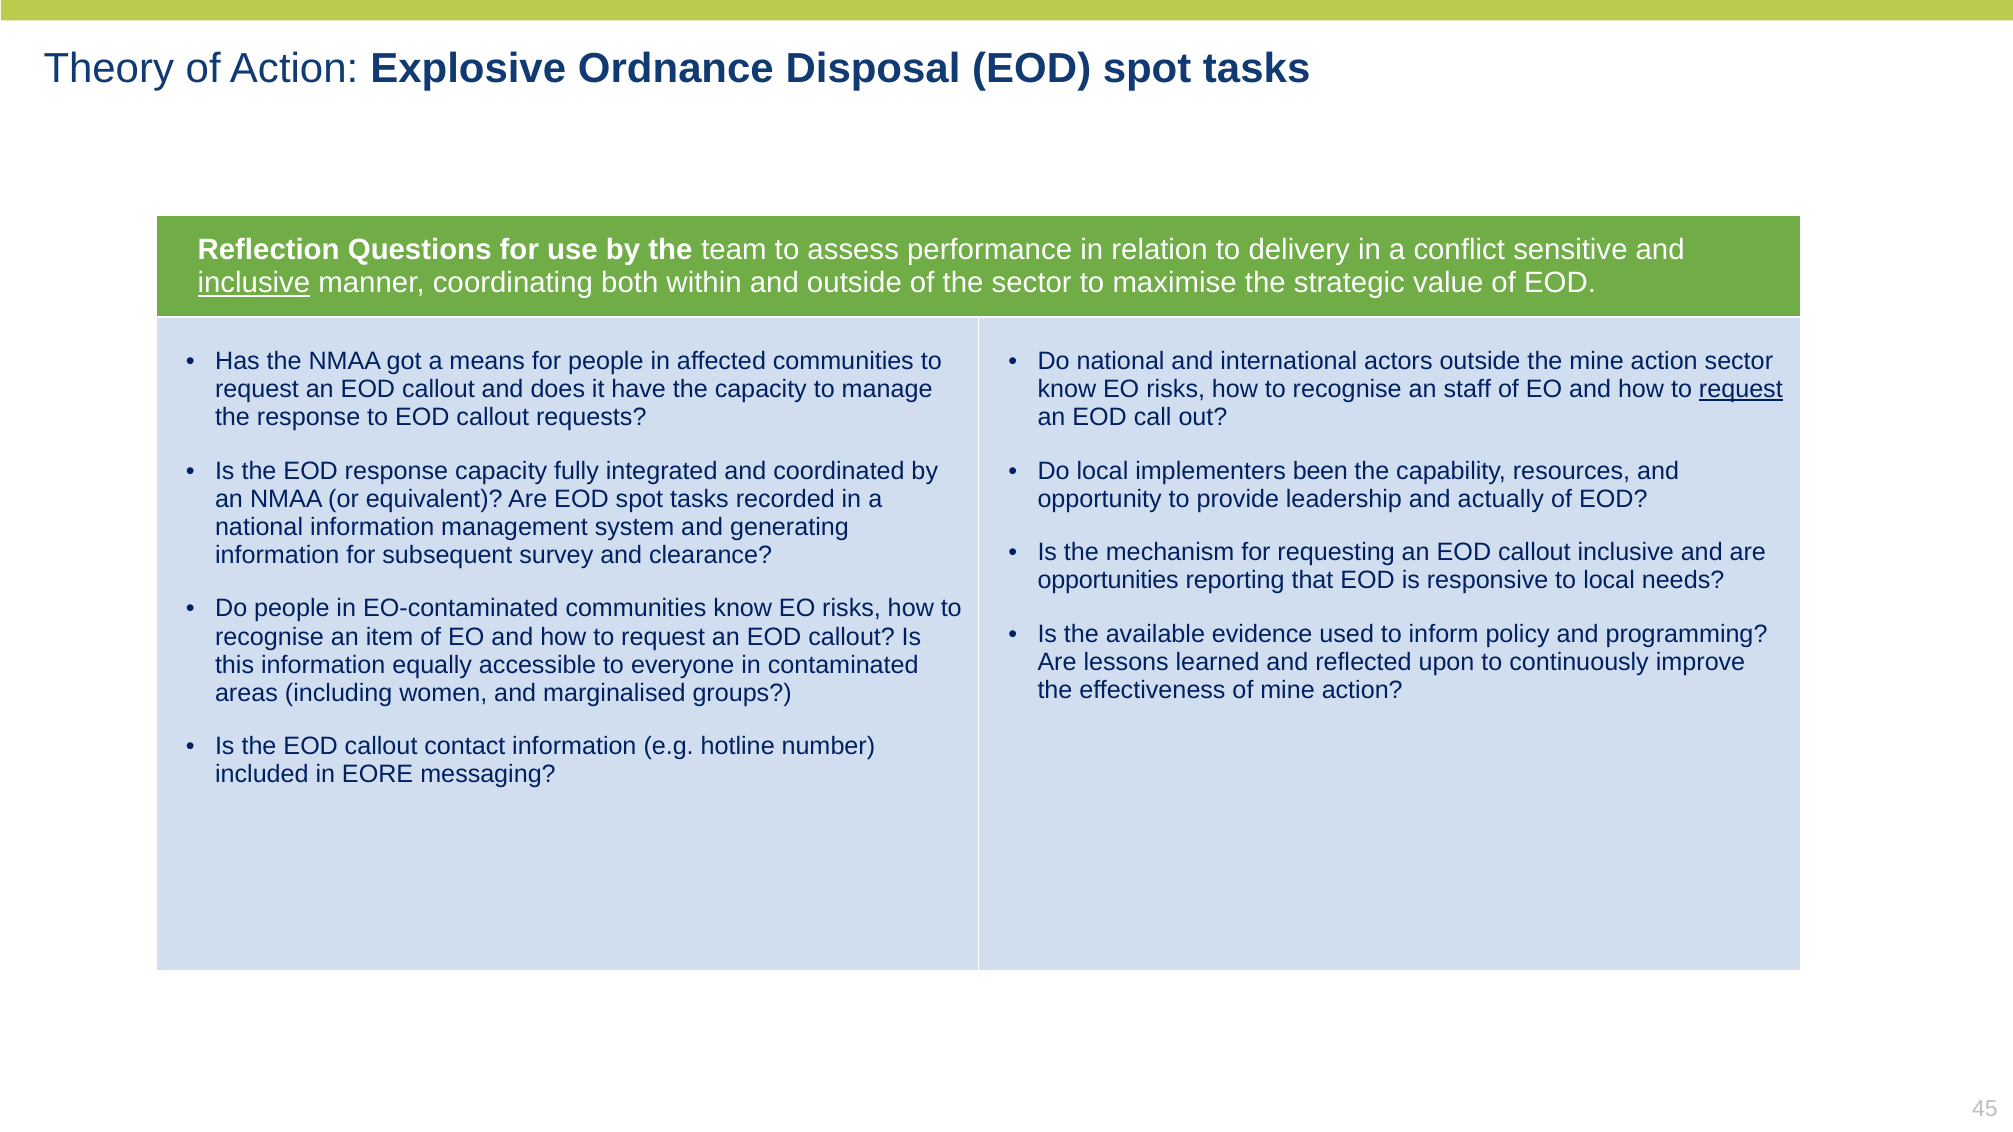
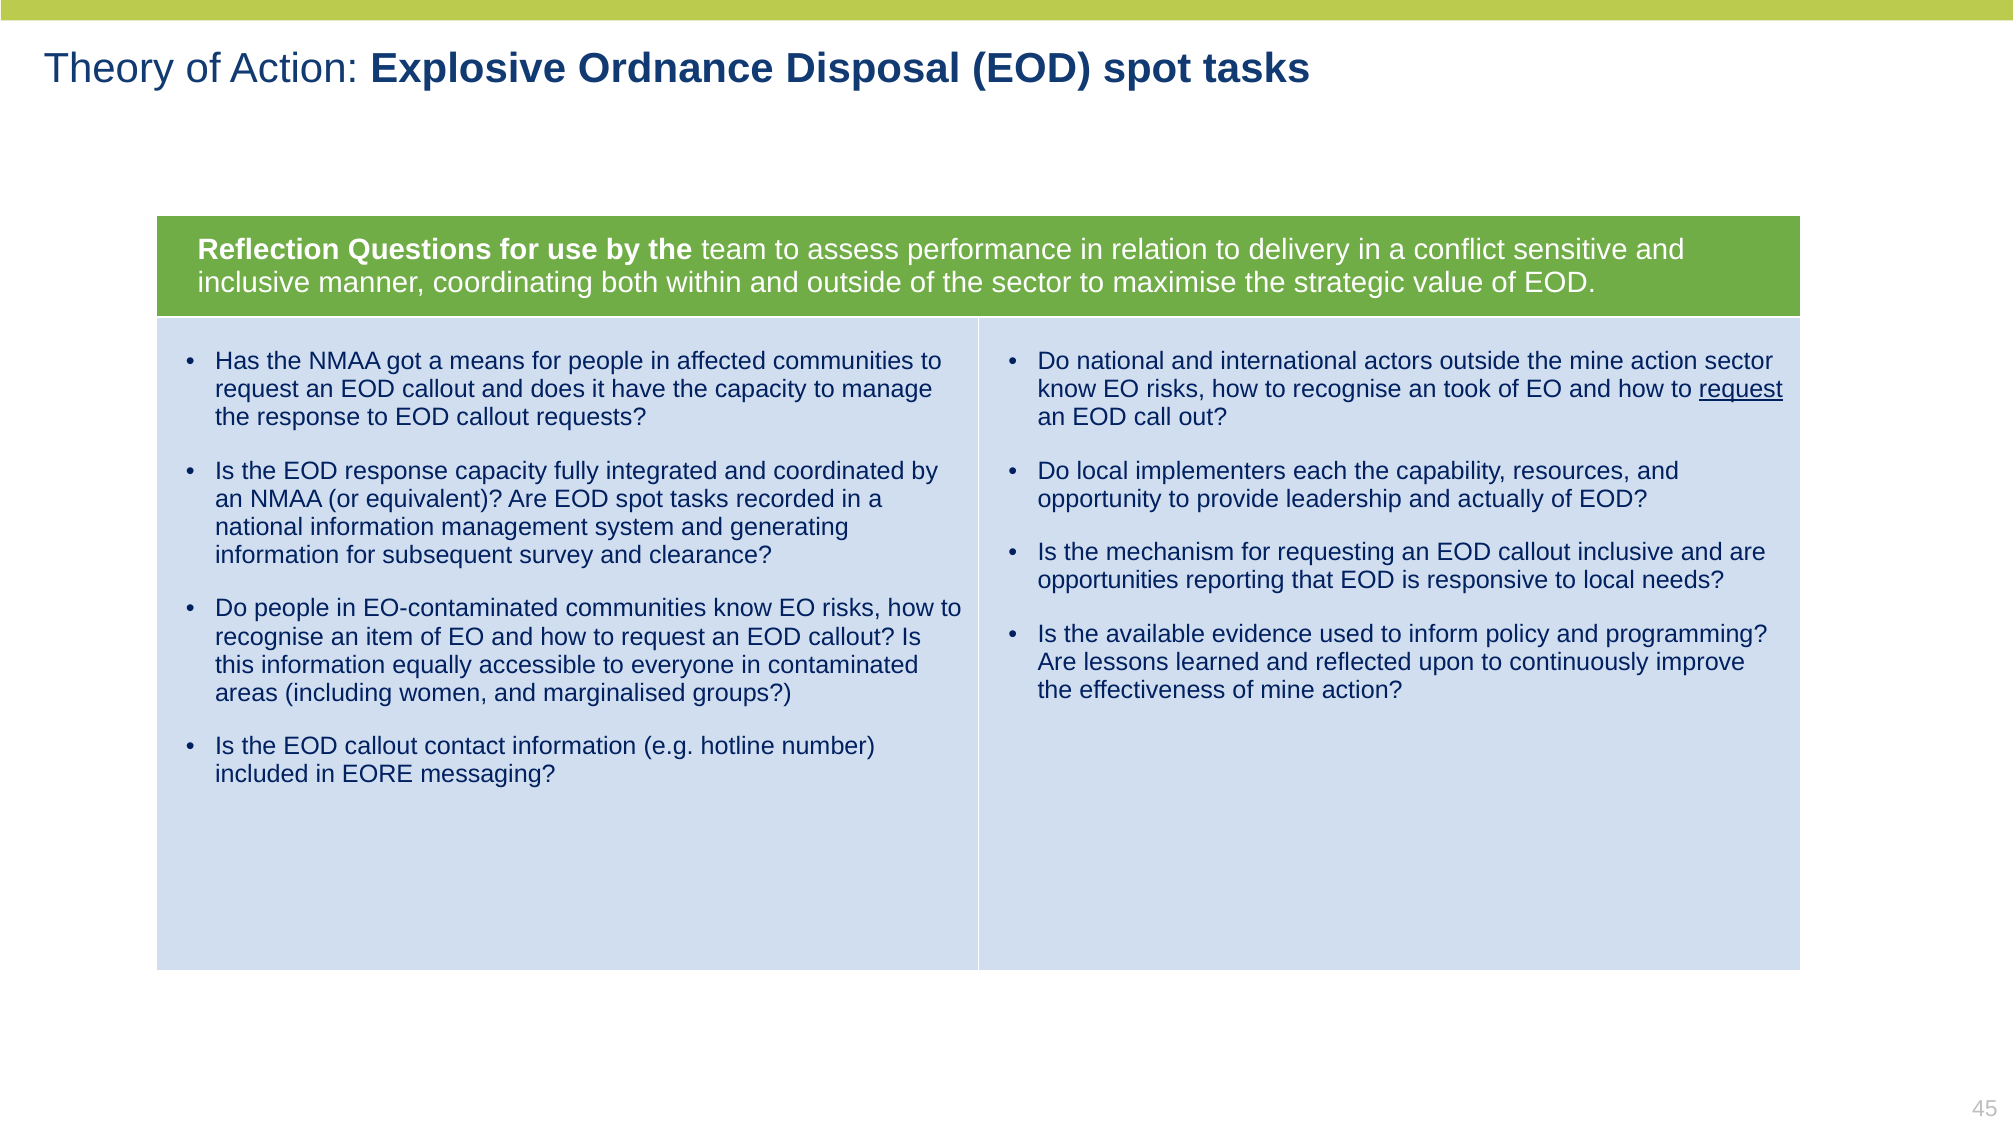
inclusive at (254, 283) underline: present -> none
staff: staff -> took
been: been -> each
